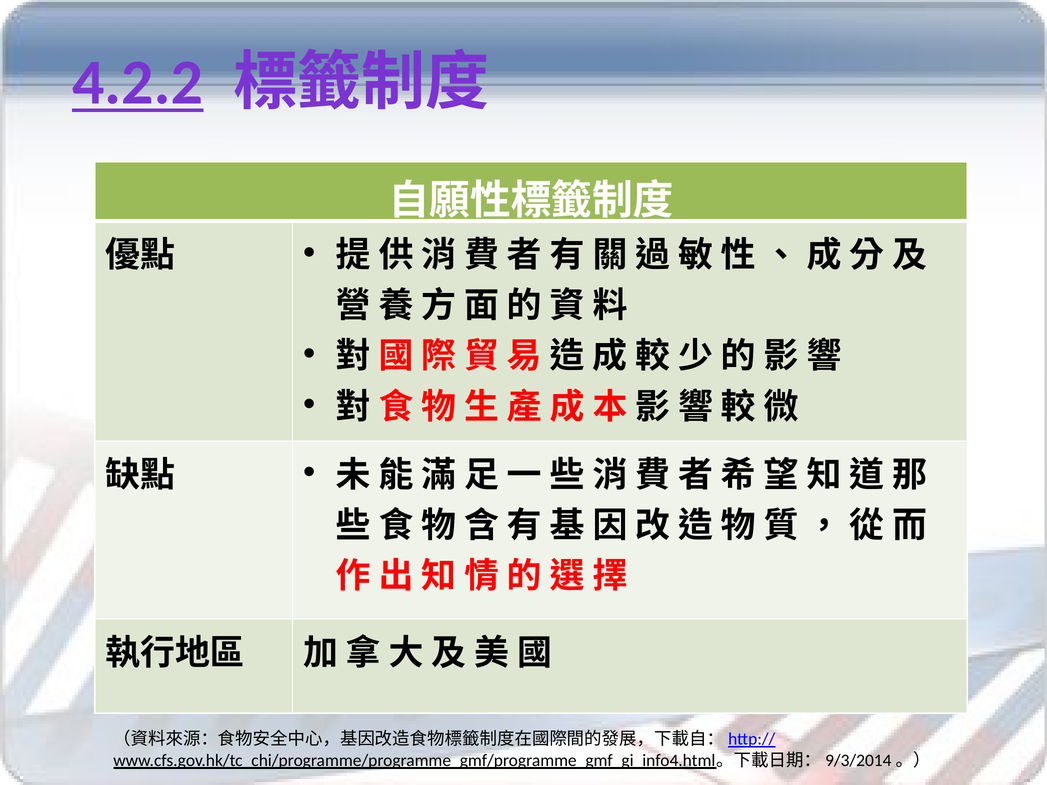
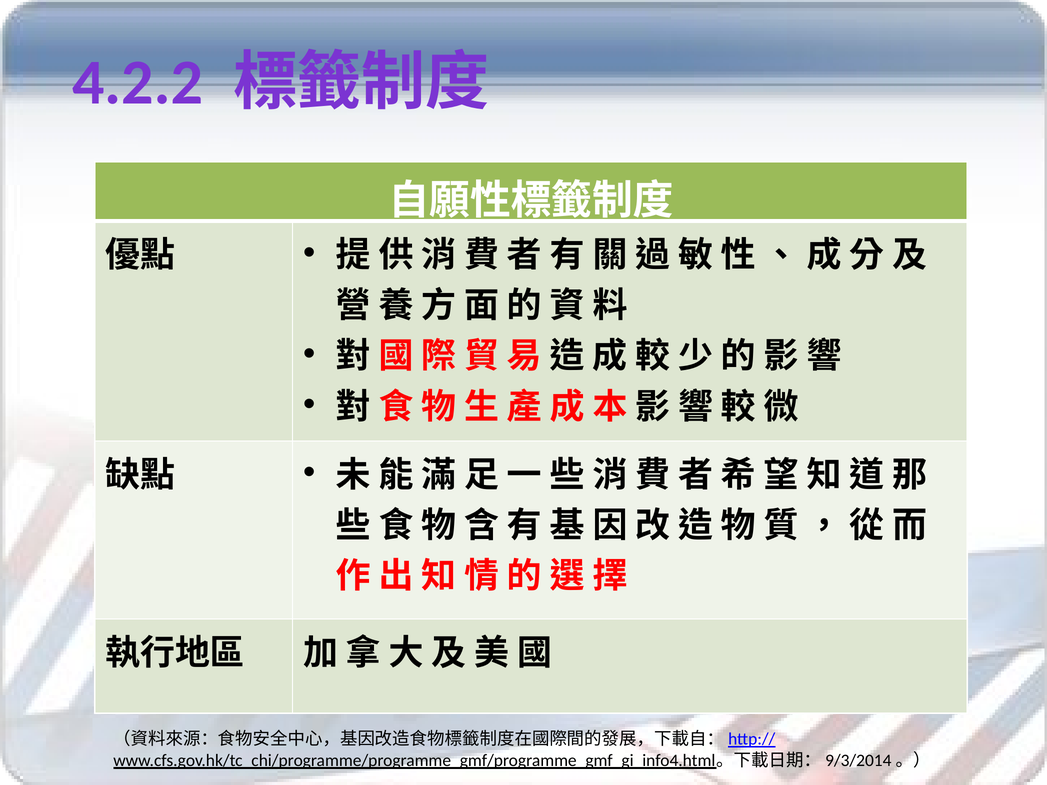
4.2.2 underline: present -> none
